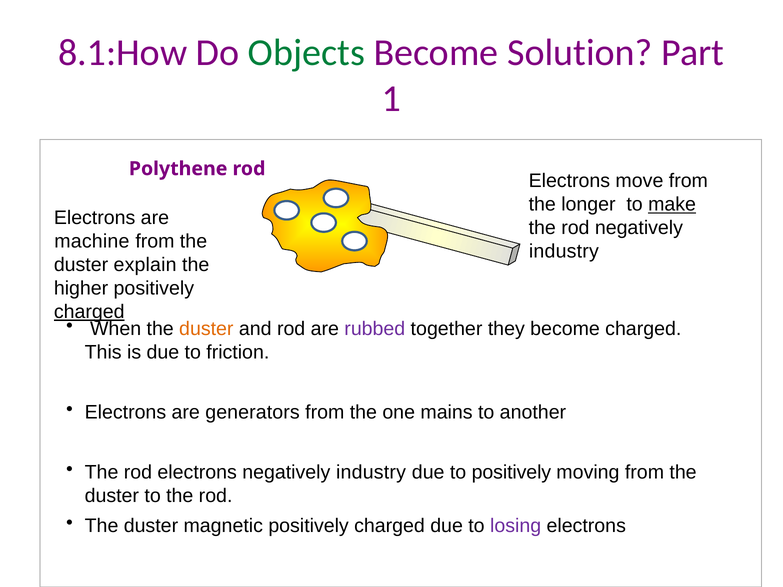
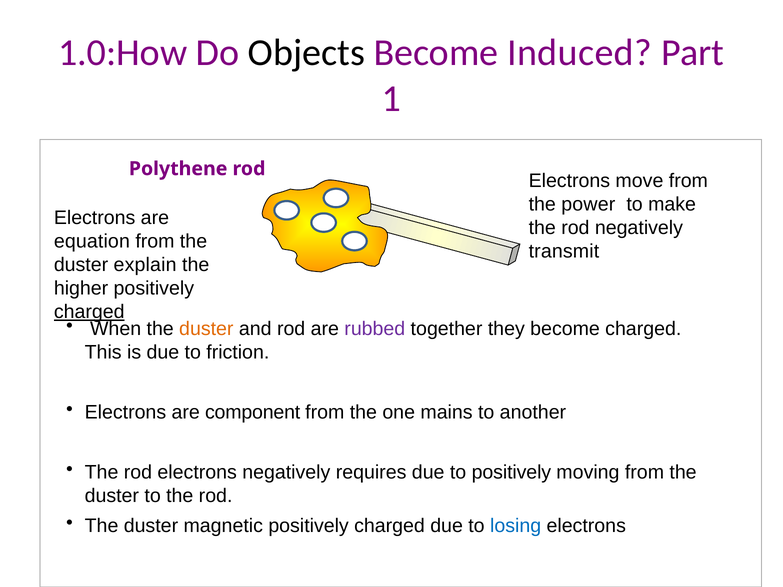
8.1:How: 8.1:How -> 1.0:How
Objects colour: green -> black
Solution: Solution -> Induced
longer: longer -> power
make underline: present -> none
machine: machine -> equation
industry at (564, 252): industry -> transmit
generators: generators -> component
industry at (371, 473): industry -> requires
losing colour: purple -> blue
